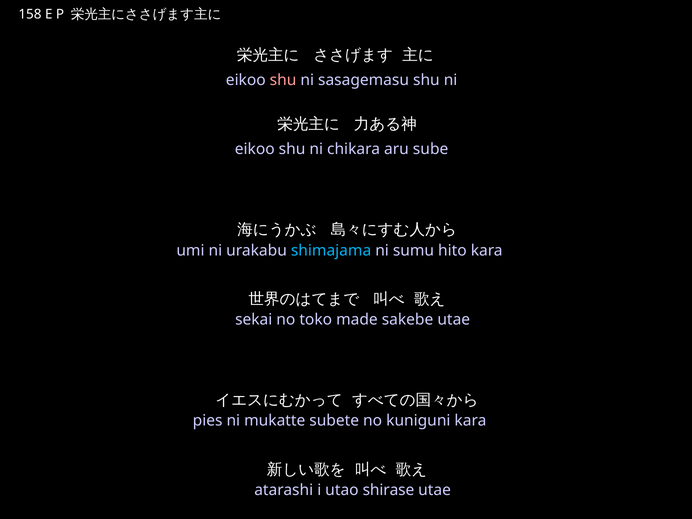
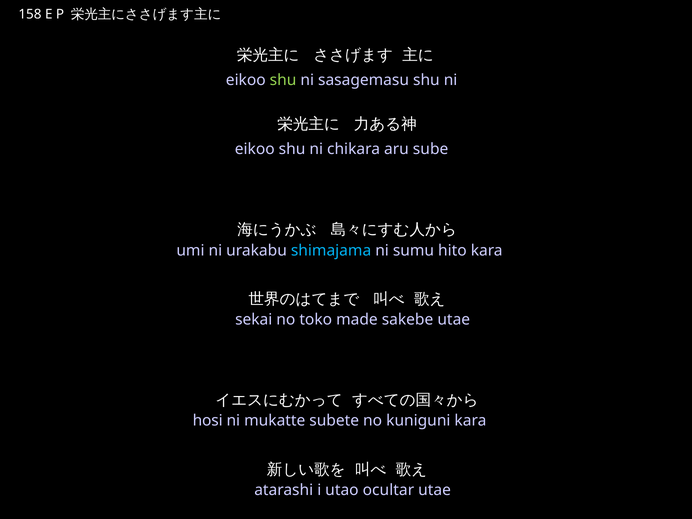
shu at (283, 80) colour: pink -> light green
pies: pies -> hosi
shirase: shirase -> ocultar
